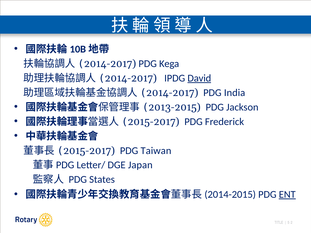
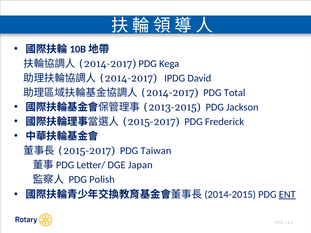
David underline: present -> none
India: India -> Total
States: States -> Polish
